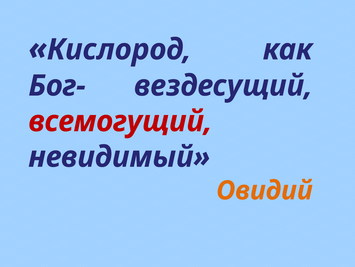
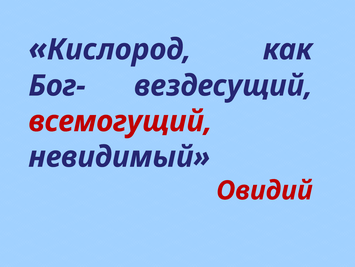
Овидий colour: orange -> red
